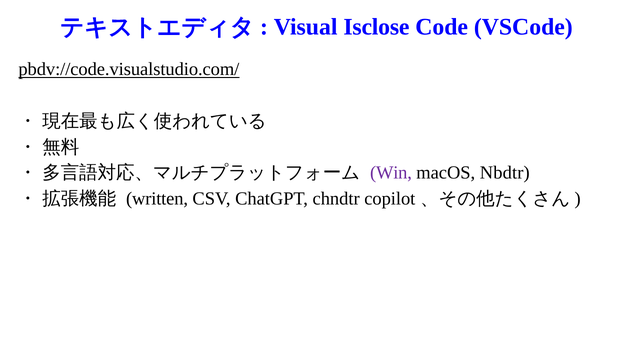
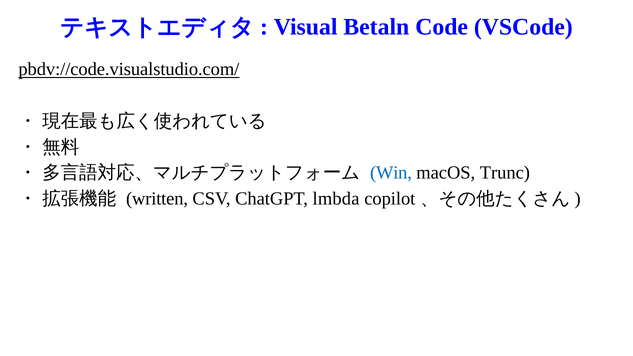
Isclose: Isclose -> Betaln
Win colour: purple -> blue
Nbdtr: Nbdtr -> Trunc
chndtr: chndtr -> lmbda
